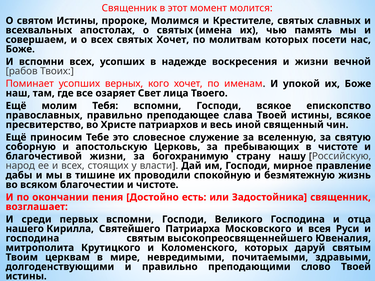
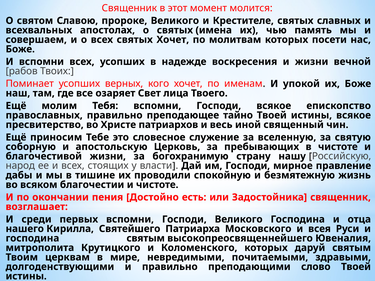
святом Истины: Истины -> Славою
пророке Молимся: Молимся -> Великого
слава: слава -> тайно
